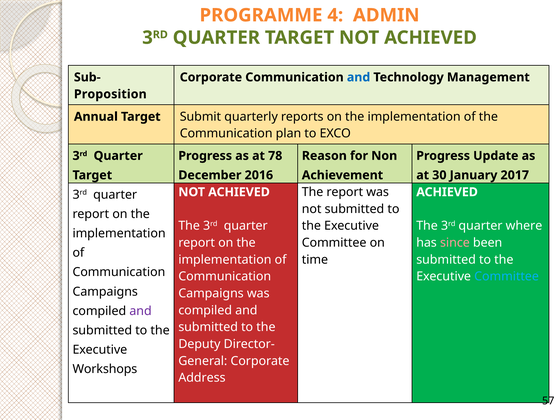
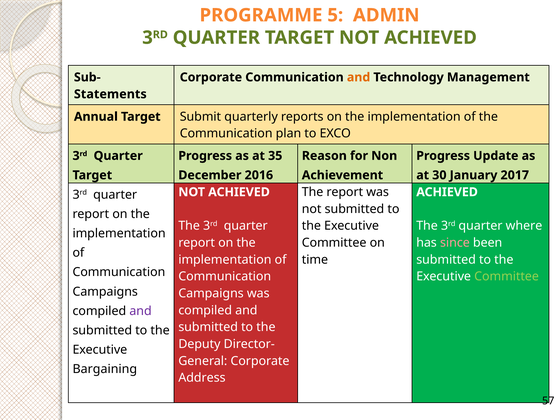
4: 4 -> 5
and at (359, 77) colour: blue -> orange
Proposition: Proposition -> Statements
78: 78 -> 35
Committee at (507, 277) colour: light blue -> light green
Workshops: Workshops -> Bargaining
